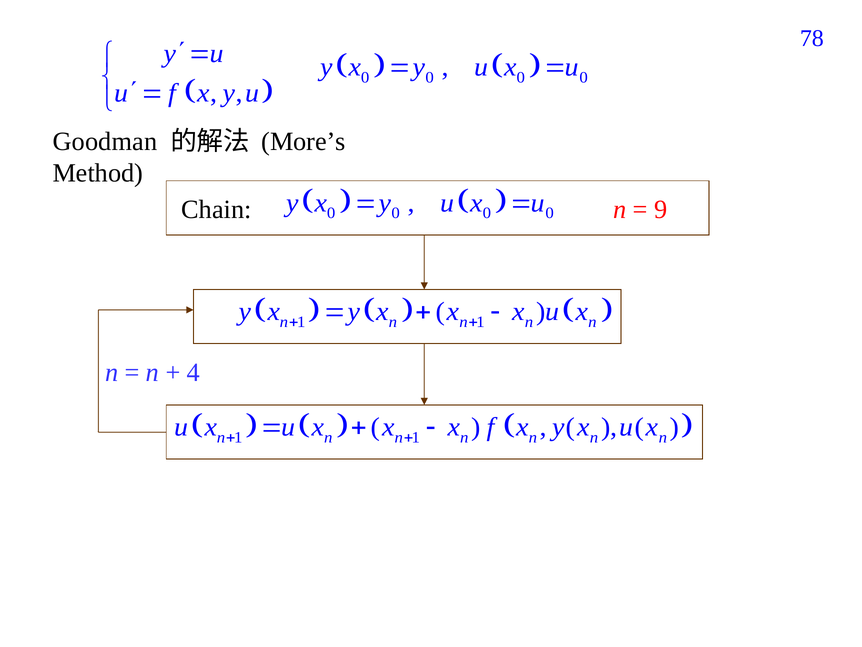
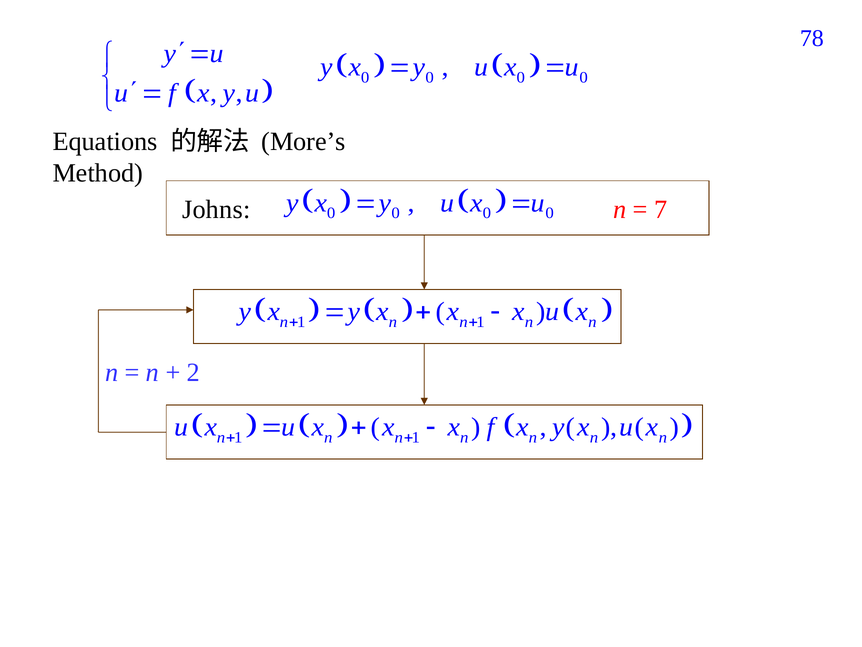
Goodman: Goodman -> Equations
Chain: Chain -> Johns
9: 9 -> 7
4: 4 -> 2
